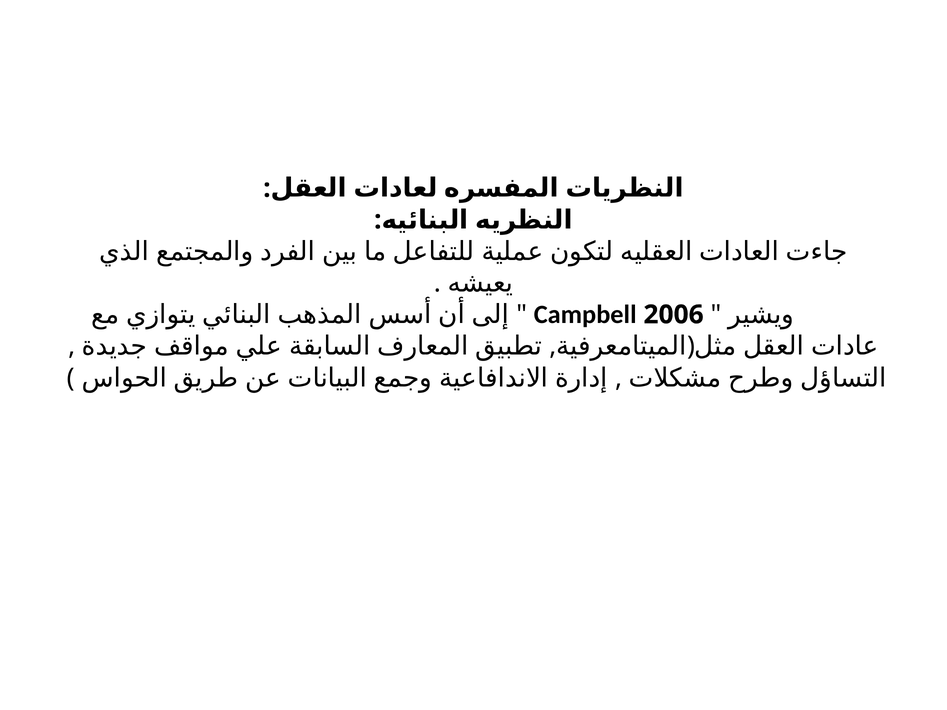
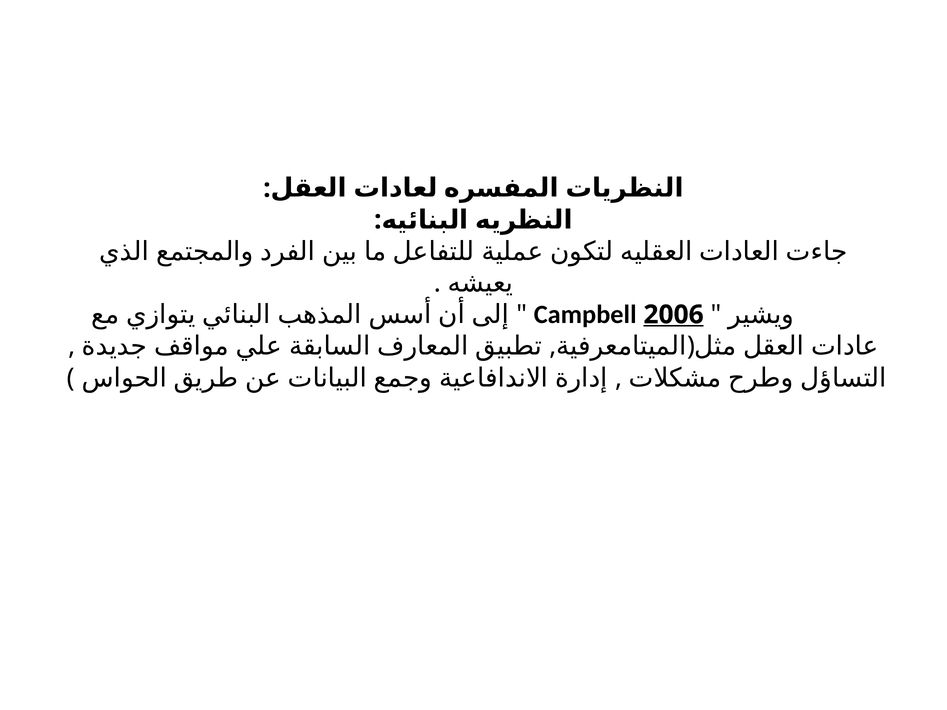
2006 underline: none -> present
